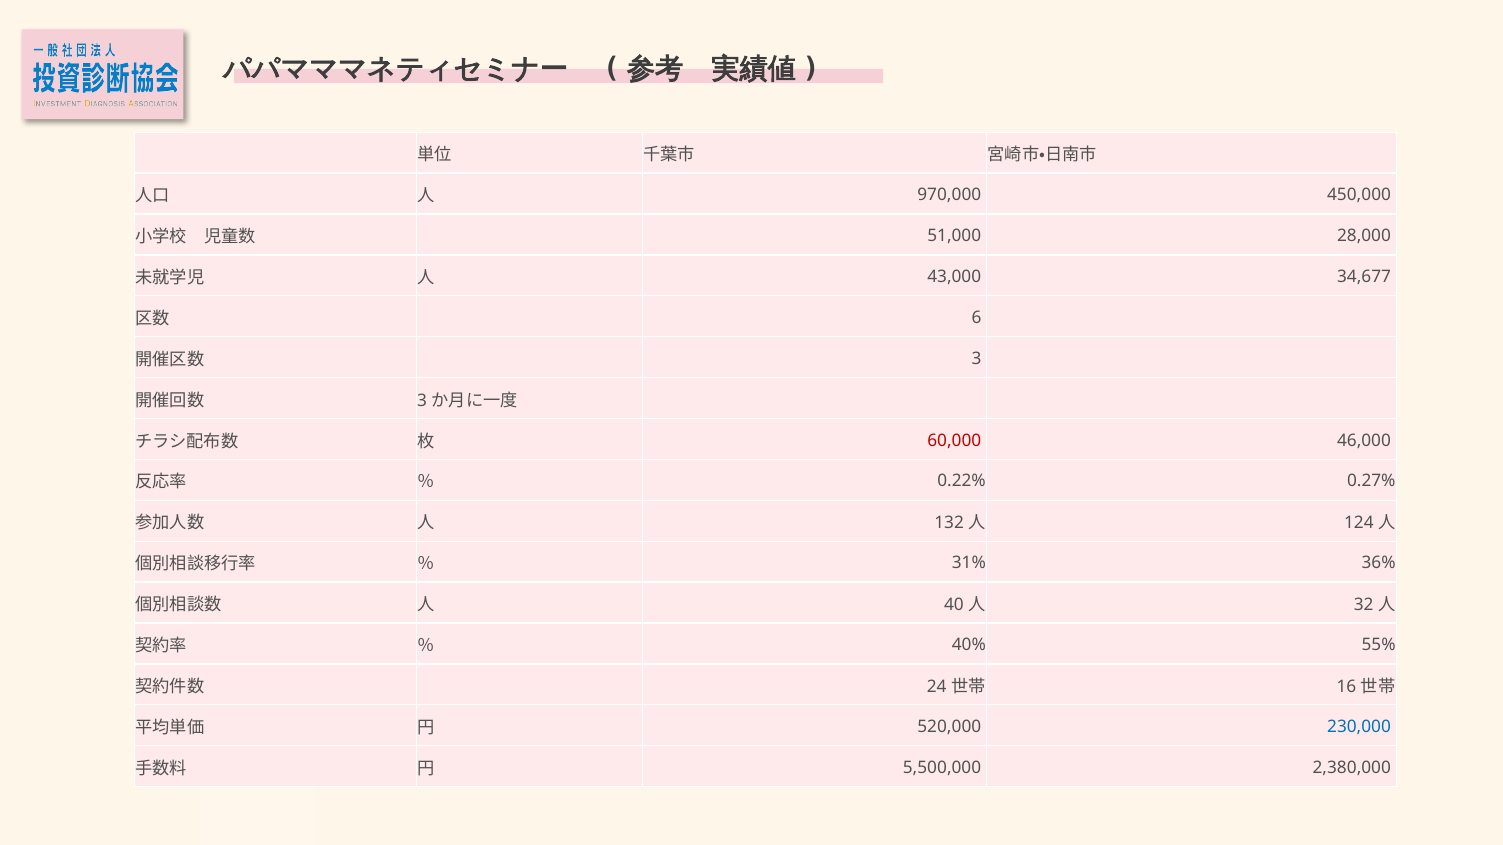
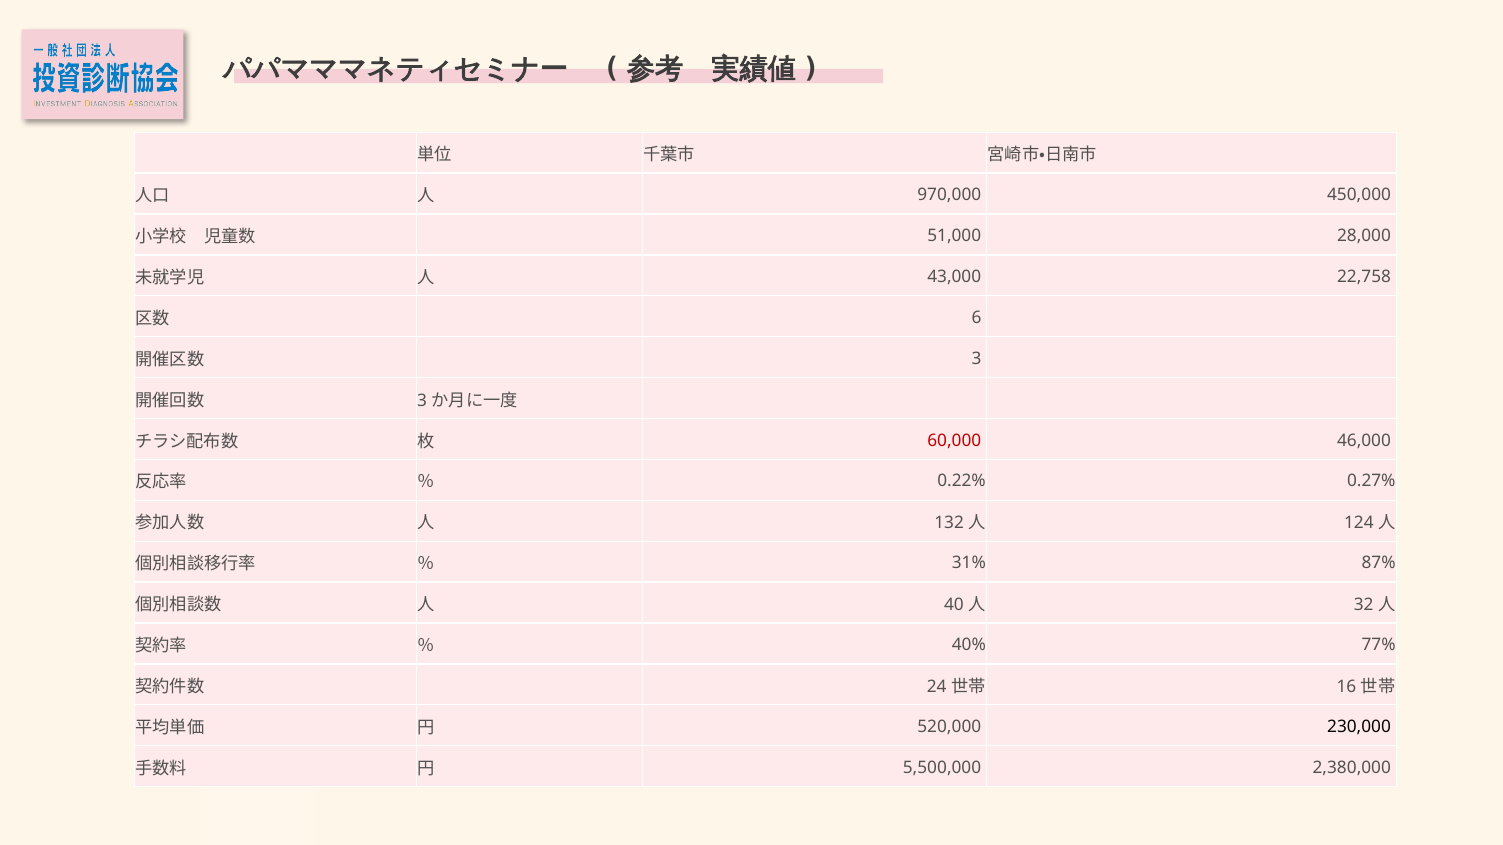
34,677: 34,677 -> 22,758
36%: 36% -> 87%
55%: 55% -> 77%
230,000 colour: blue -> black
